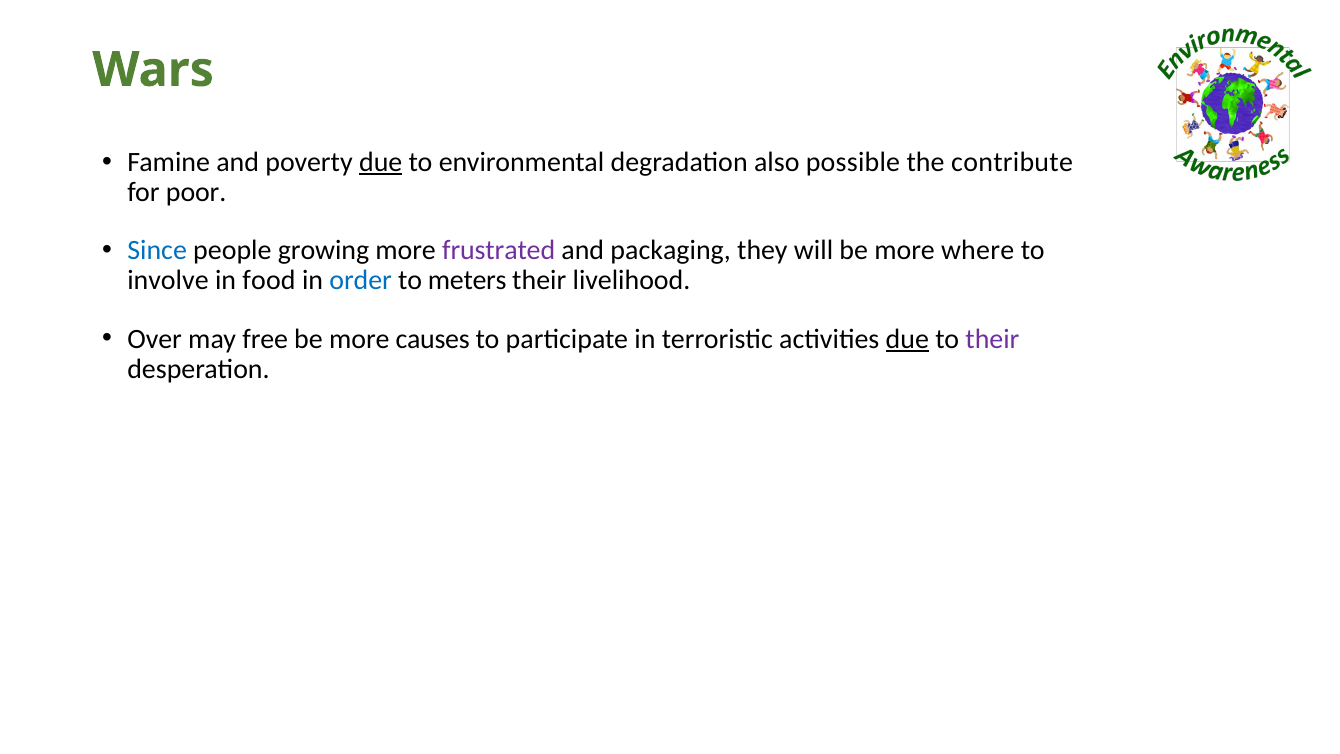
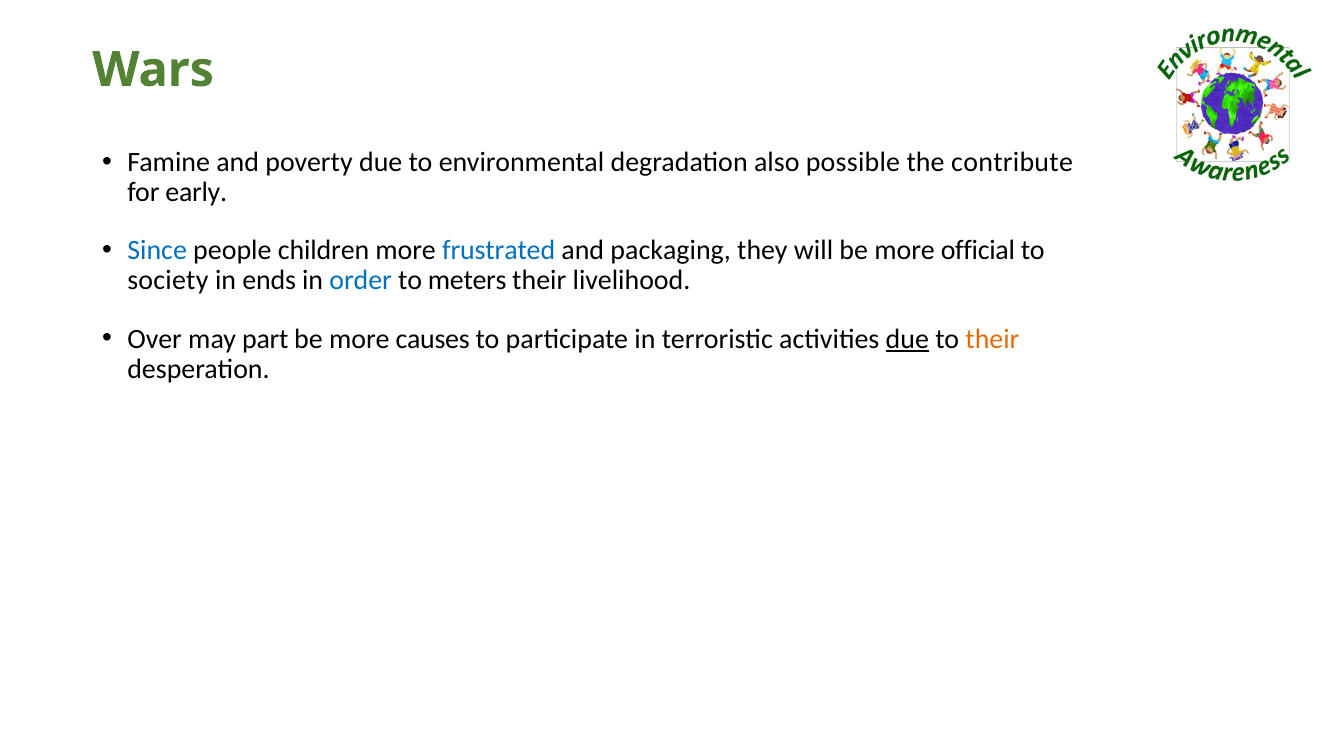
due at (381, 162) underline: present -> none
poor: poor -> early
growing: growing -> children
frustrated colour: purple -> blue
where: where -> official
involve: involve -> society
food: food -> ends
free: free -> part
their at (992, 339) colour: purple -> orange
